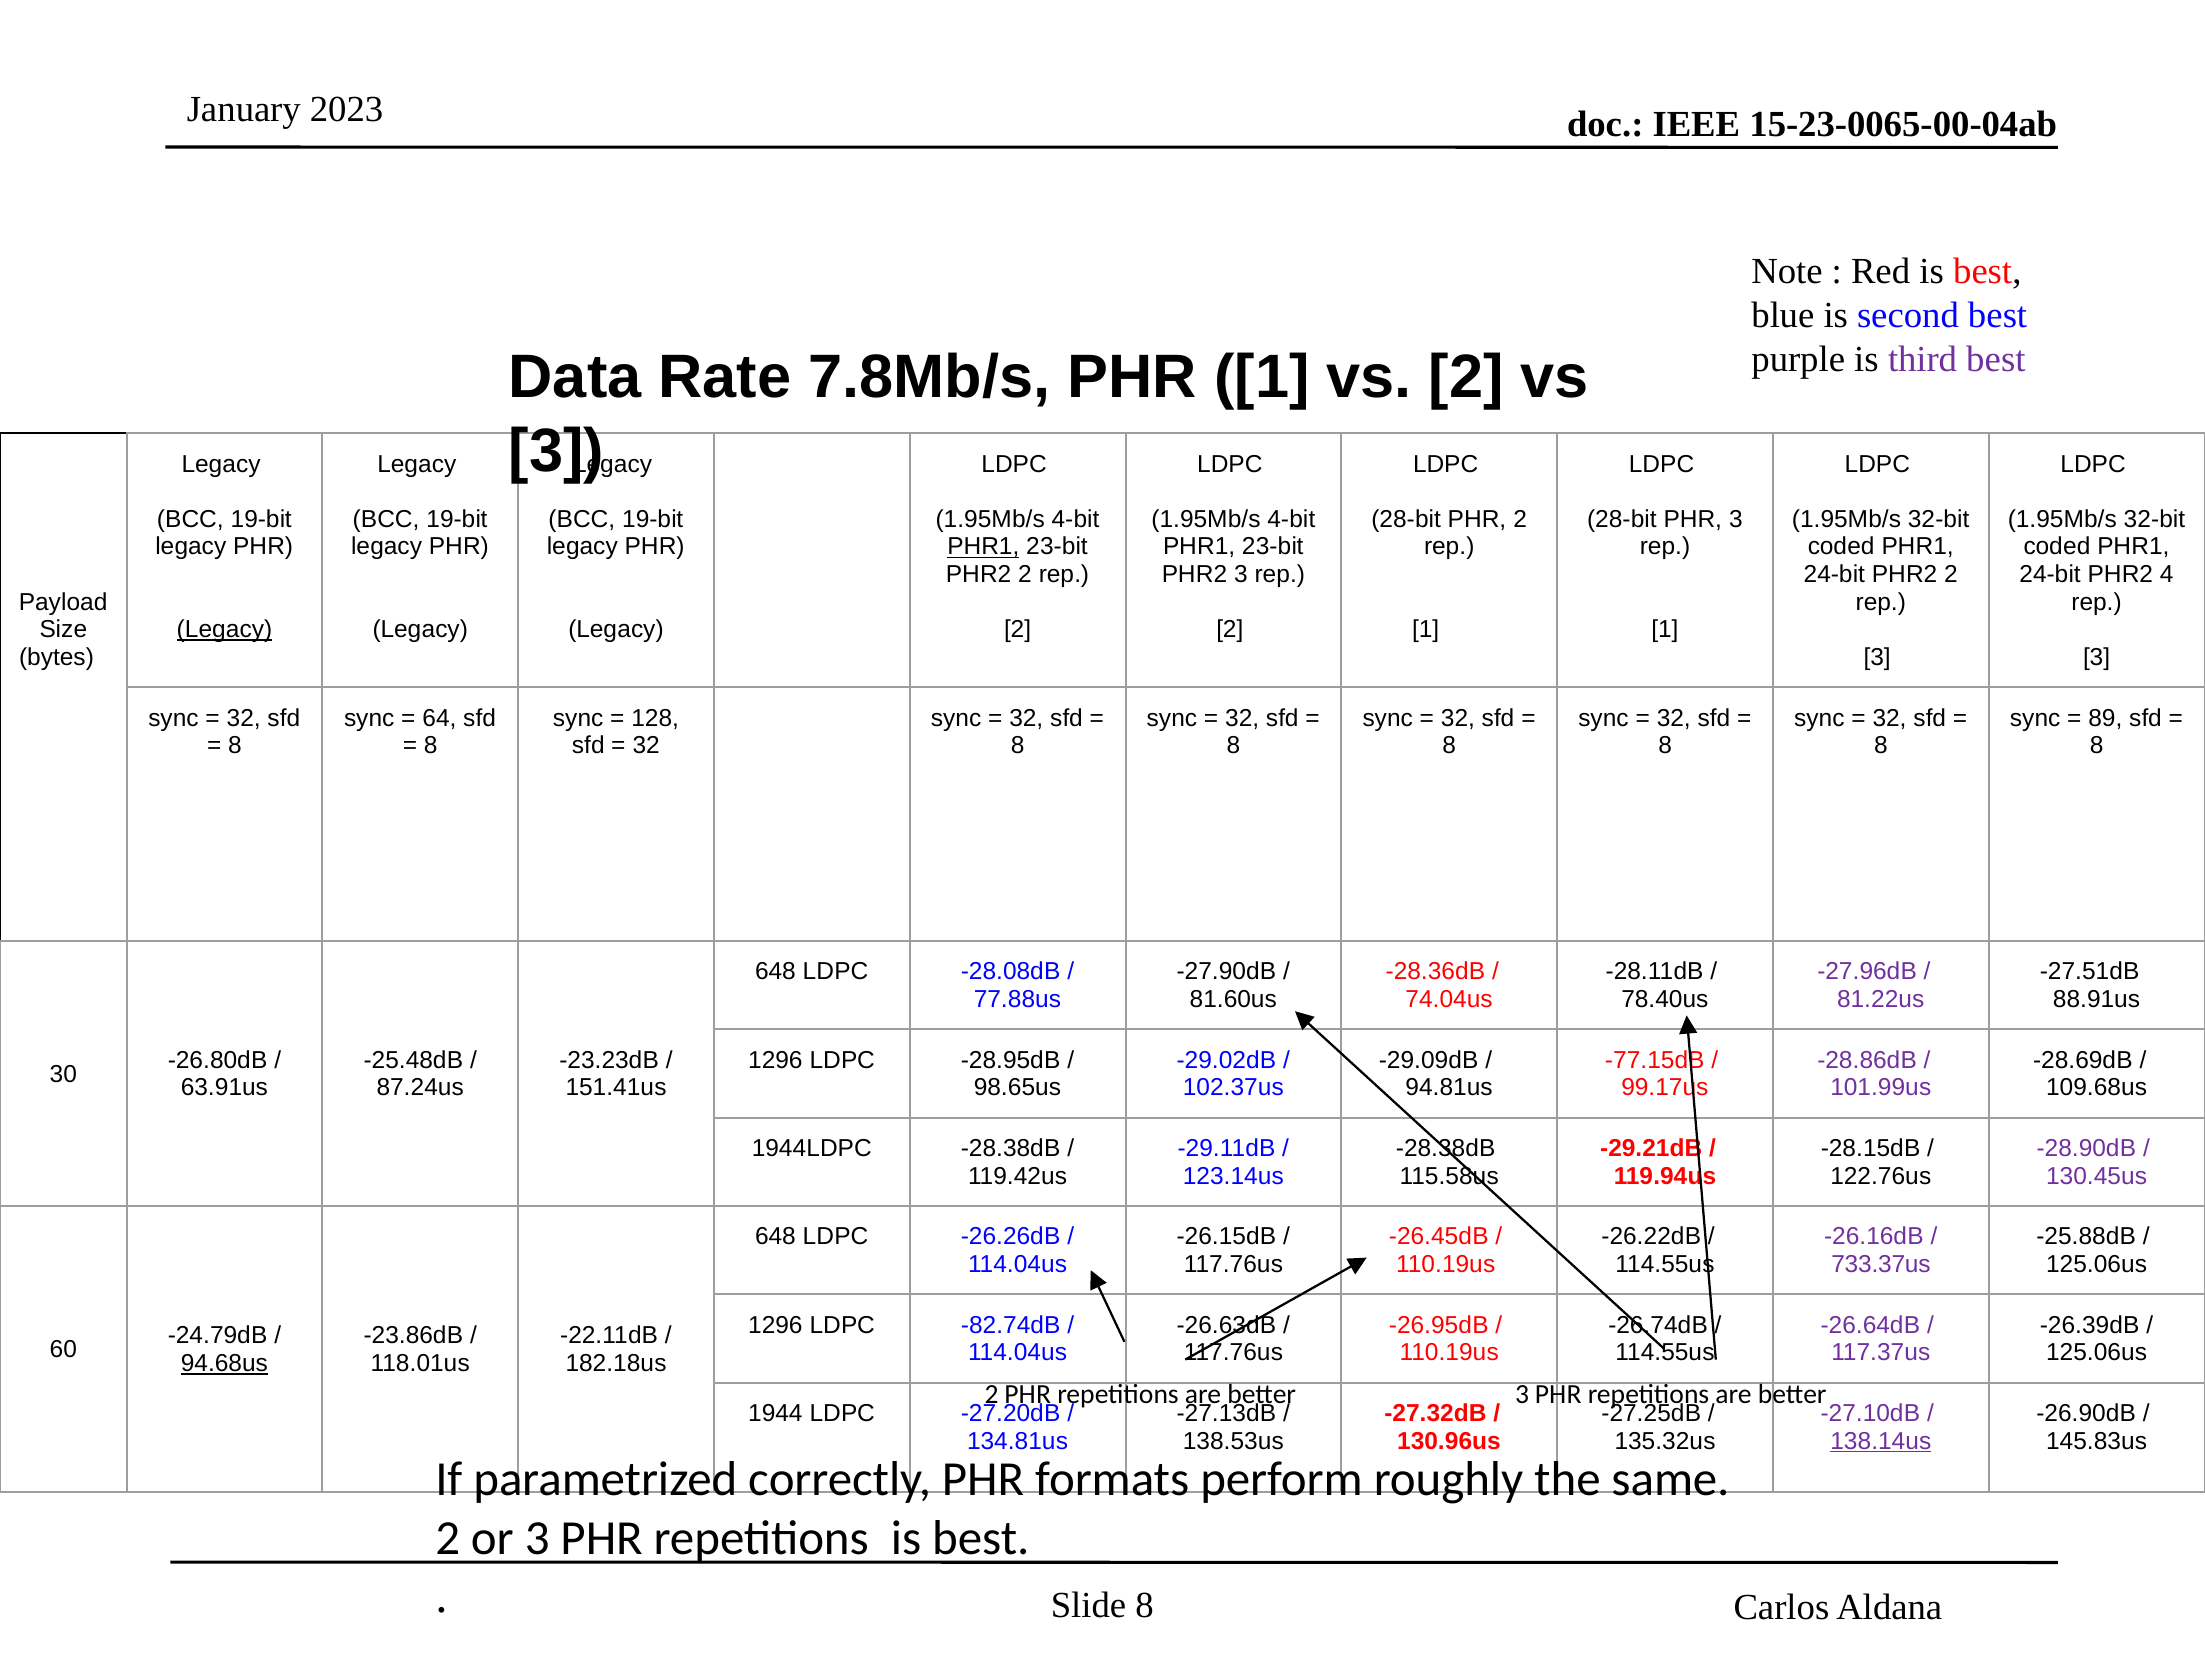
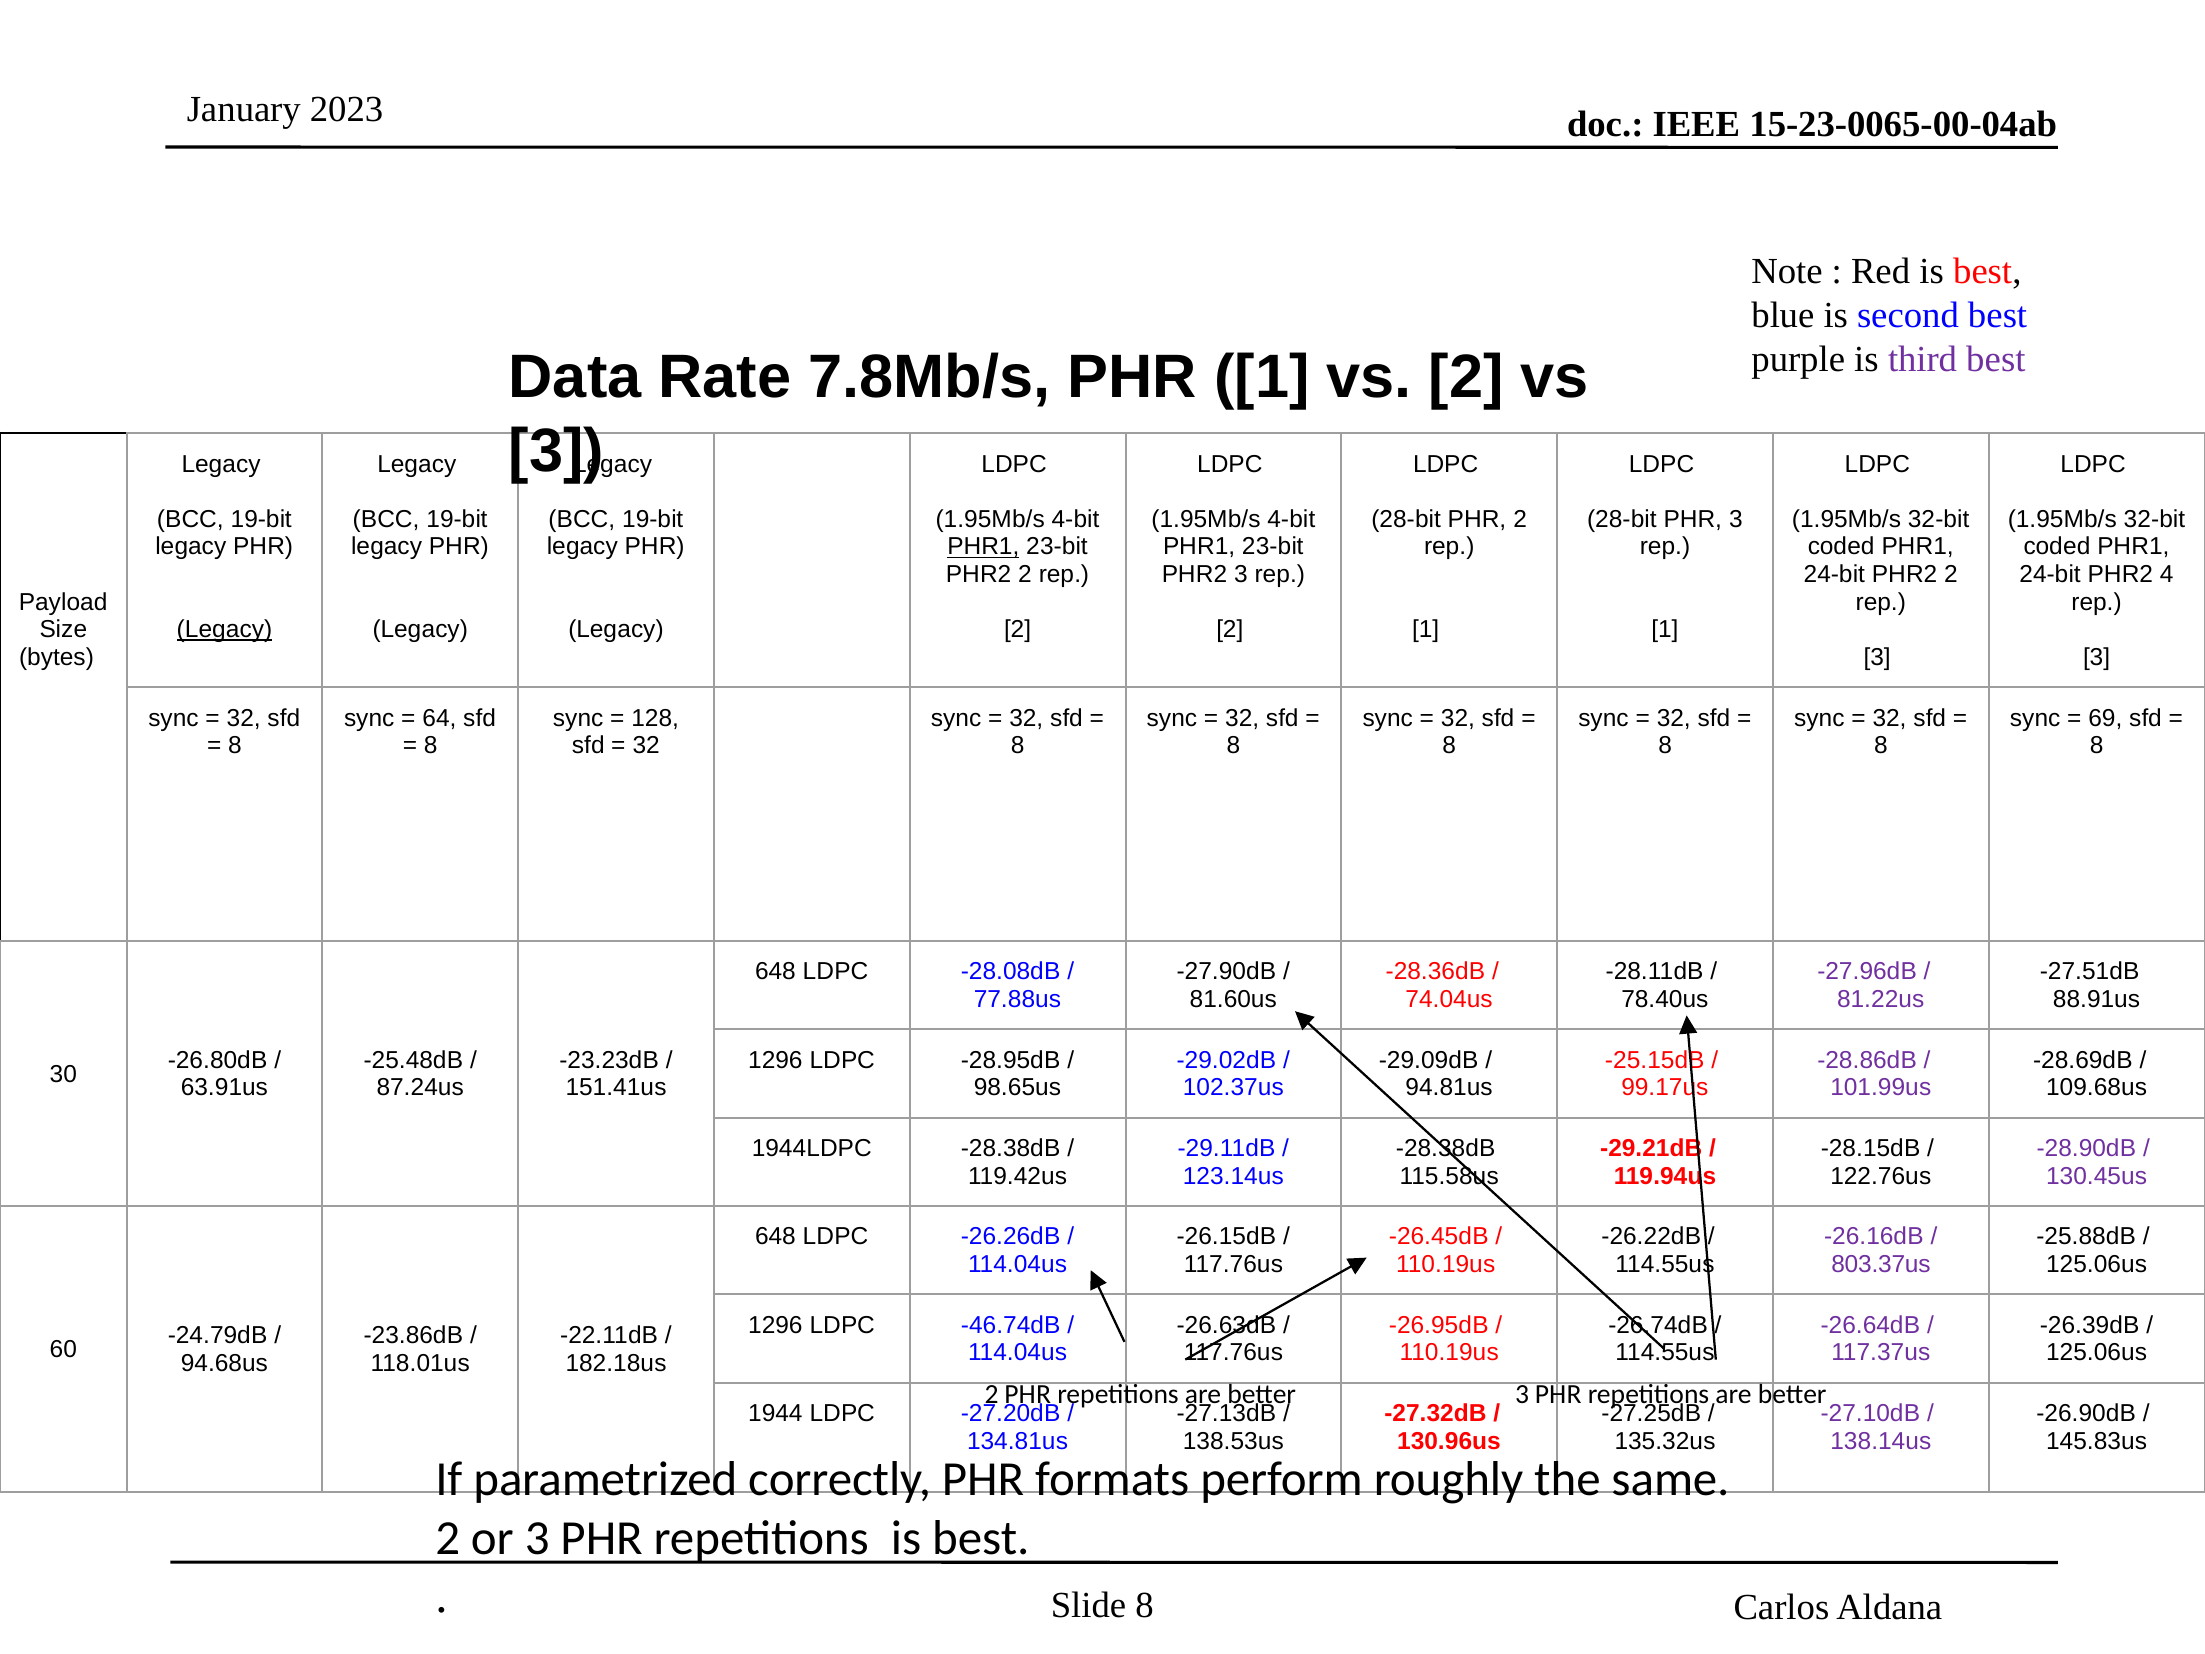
89: 89 -> 69
-77.15dB: -77.15dB -> -25.15dB
733.37us: 733.37us -> 803.37us
-82.74dB: -82.74dB -> -46.74dB
94.68us underline: present -> none
138.14us underline: present -> none
